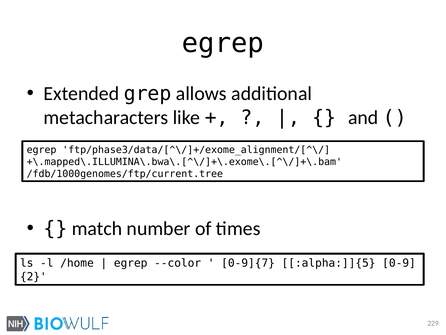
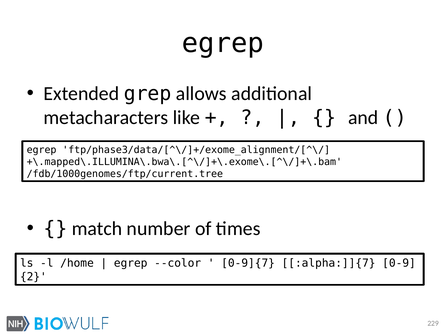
:alpha:]]{5: :alpha:]]{5 -> :alpha:]]{7
